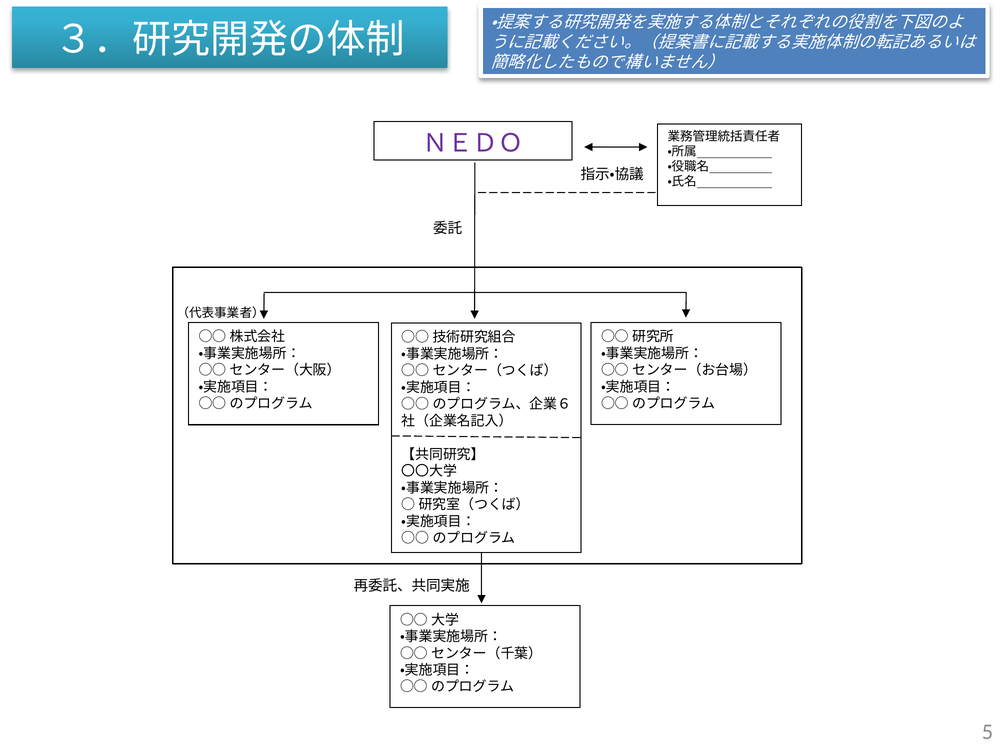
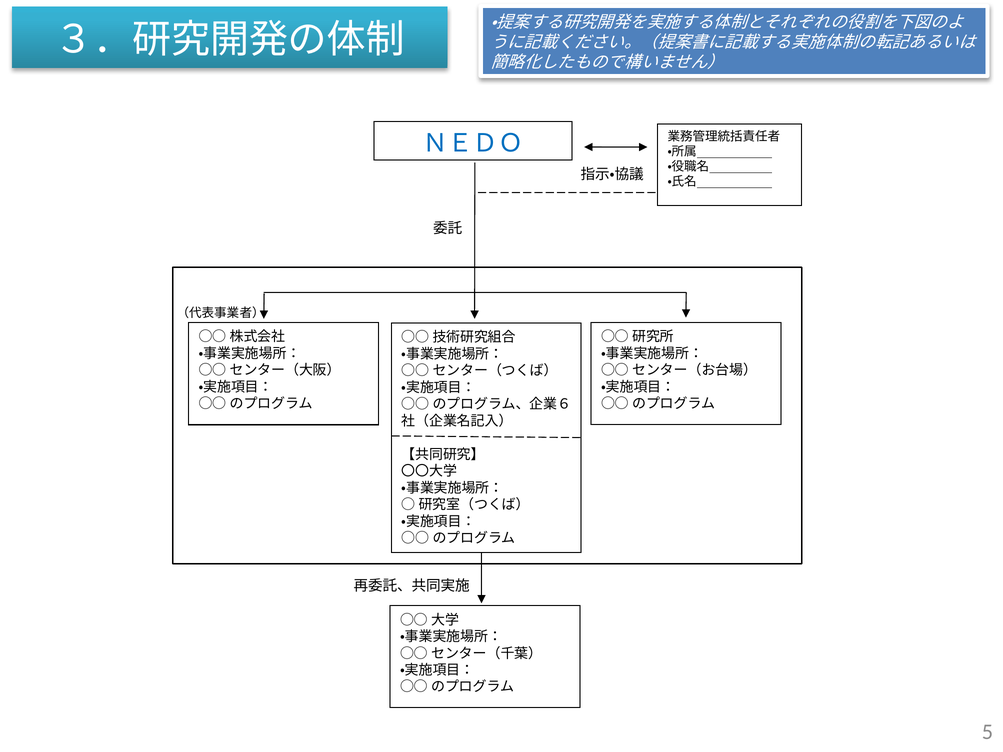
ＮＥＤＯ colour: purple -> blue
